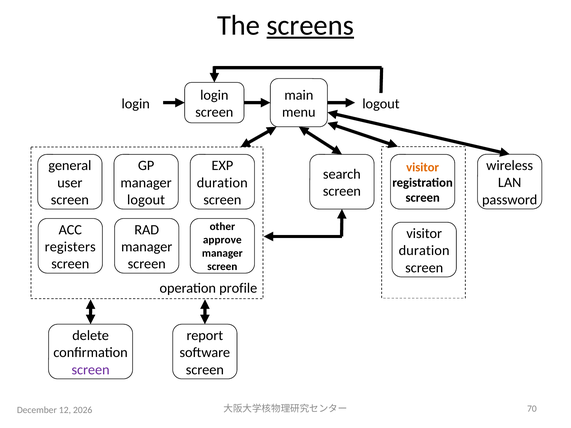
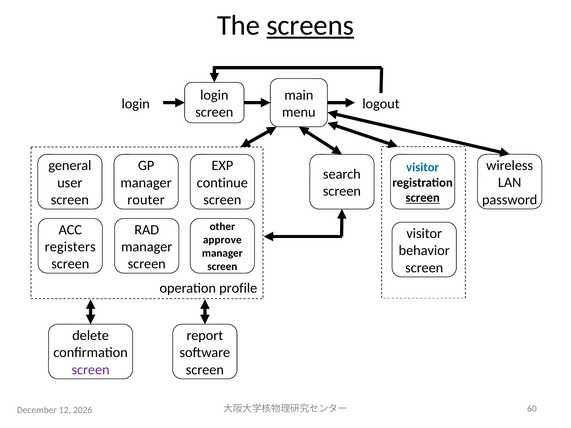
visitor at (423, 167) colour: orange -> blue
duration at (222, 183): duration -> continue
screen at (423, 198) underline: none -> present
logout at (146, 200): logout -> router
duration at (424, 251): duration -> behavior
70: 70 -> 60
